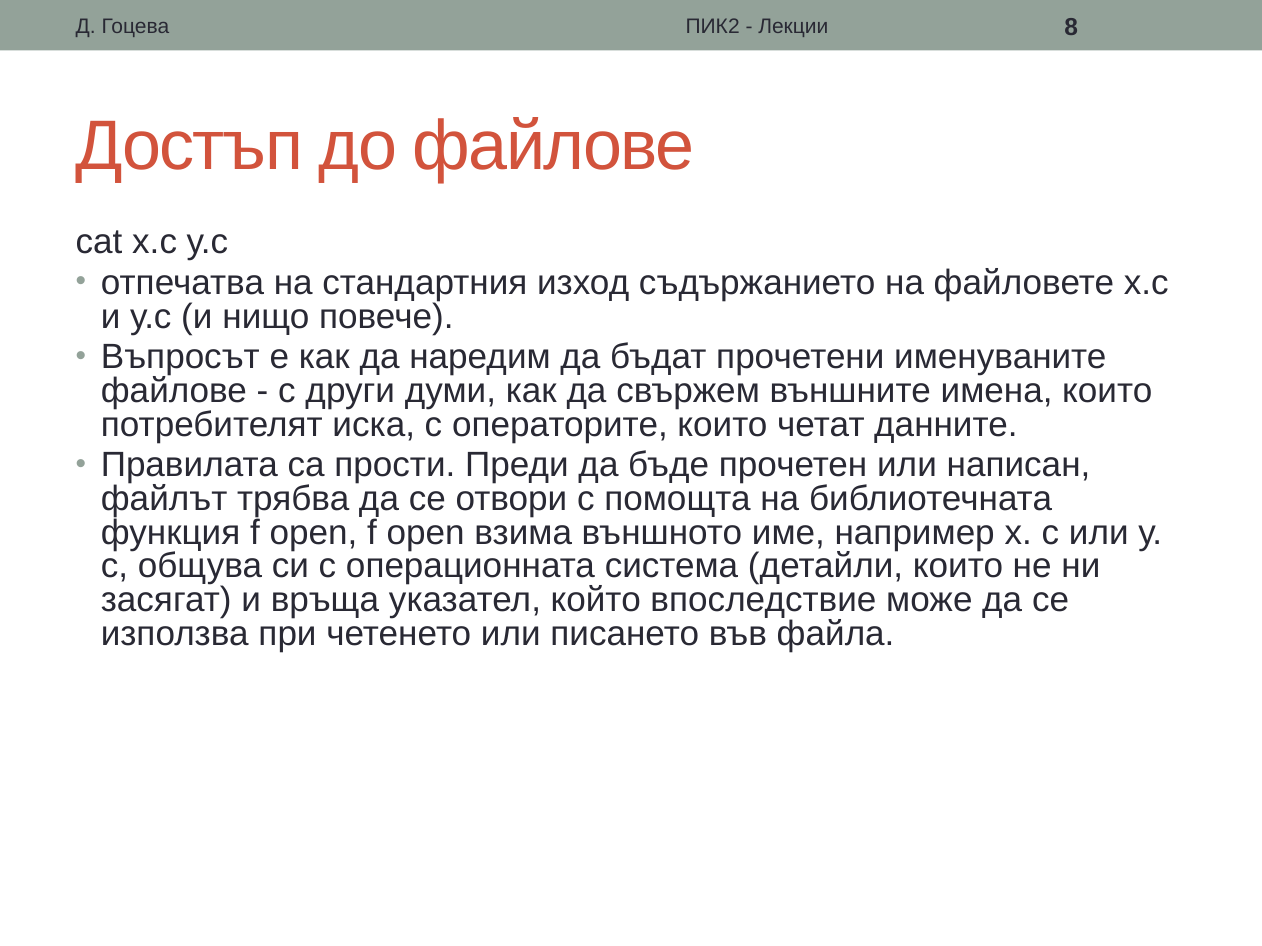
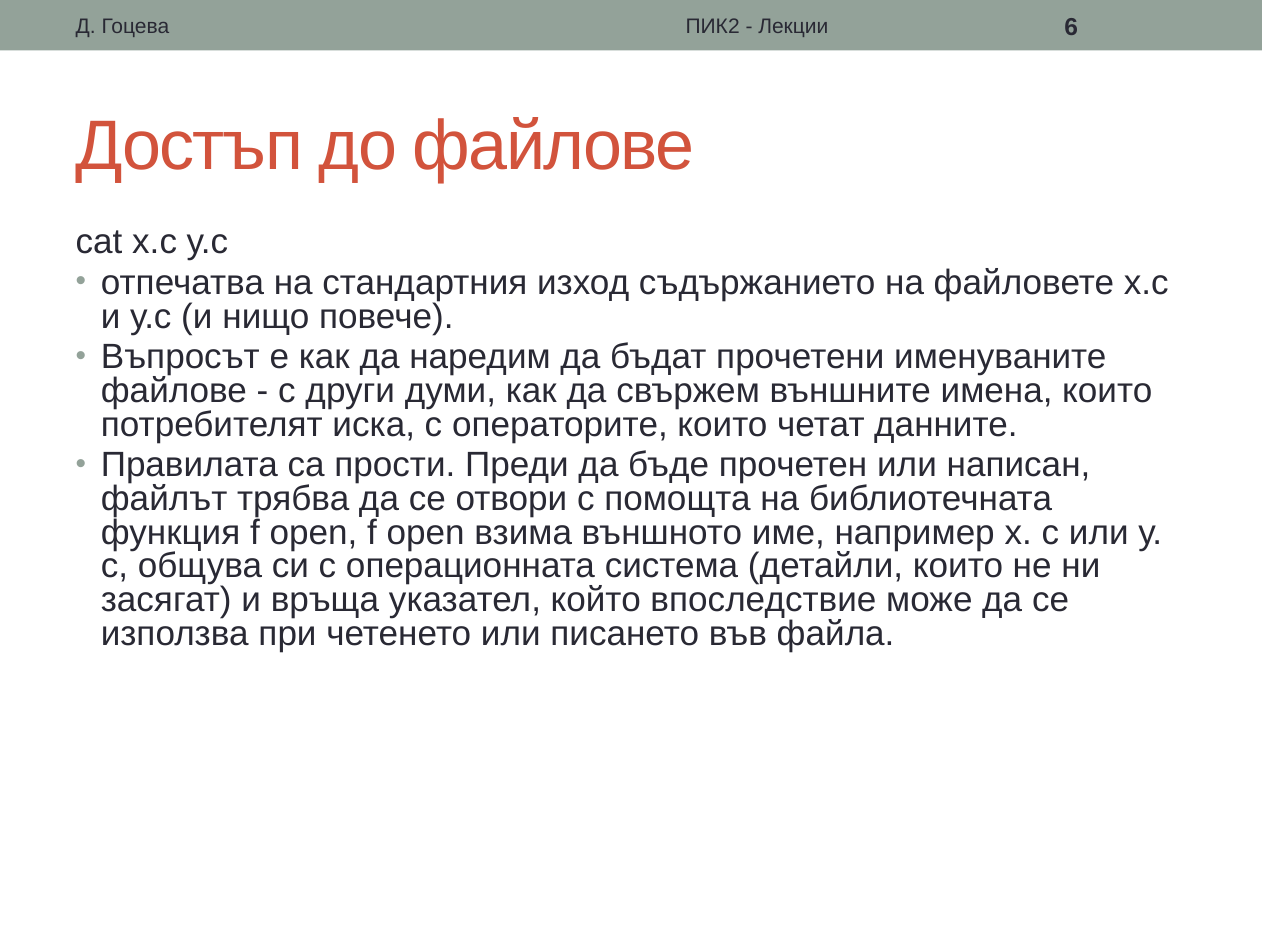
8: 8 -> 6
